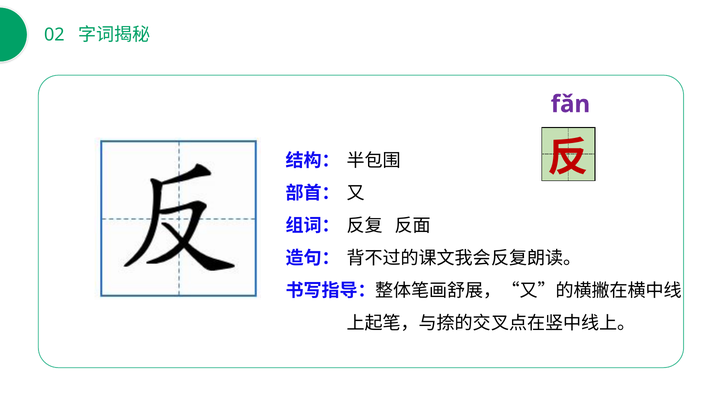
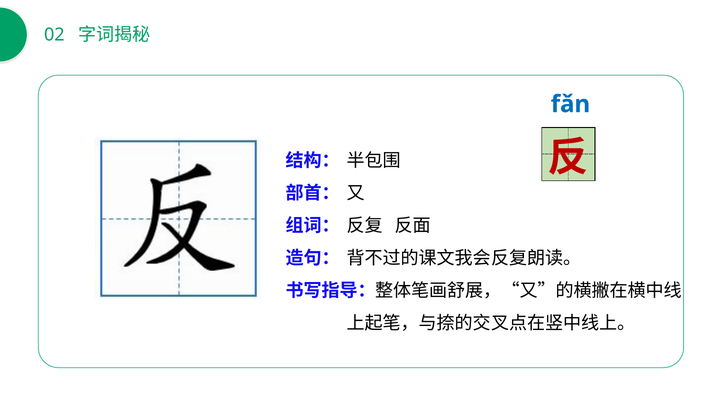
fǎn colour: purple -> blue
